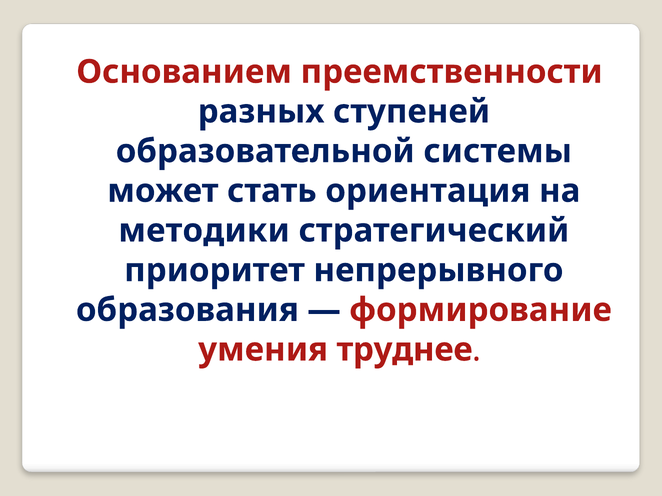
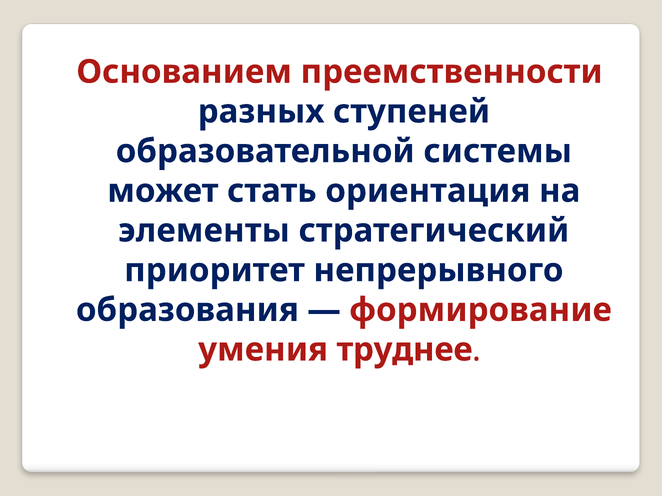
методики: методики -> элементы
